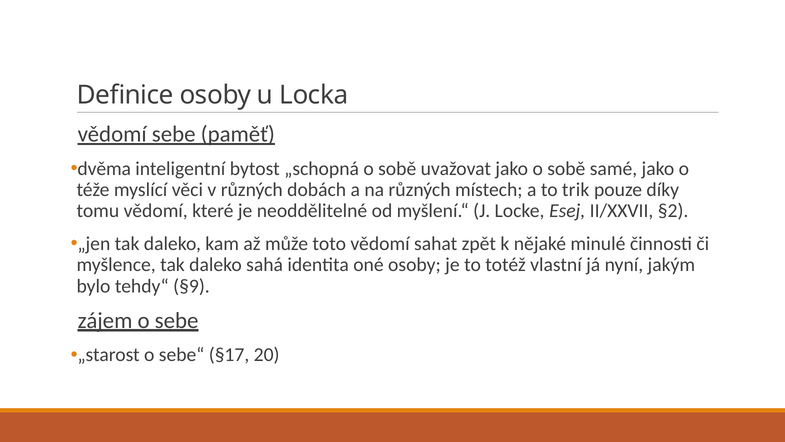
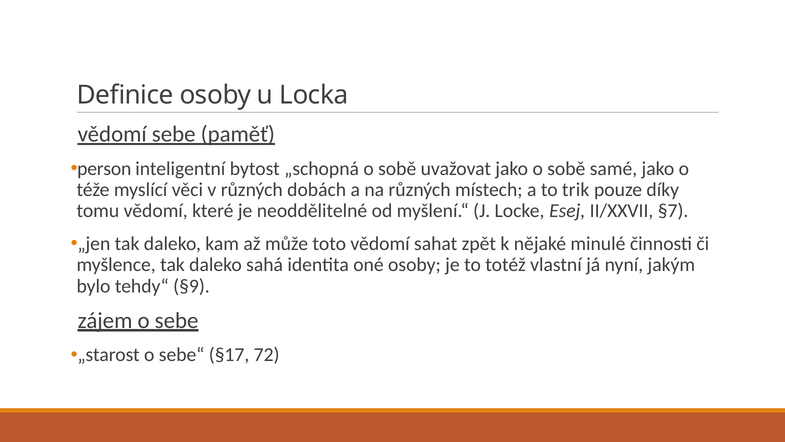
dvěma: dvěma -> person
§2: §2 -> §7
20: 20 -> 72
